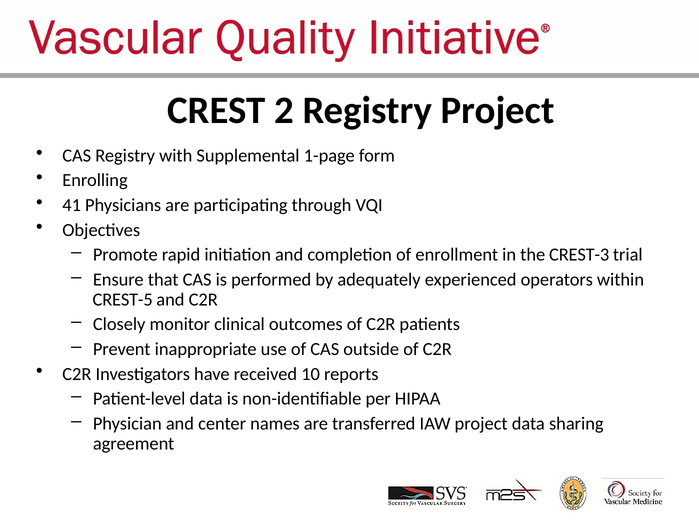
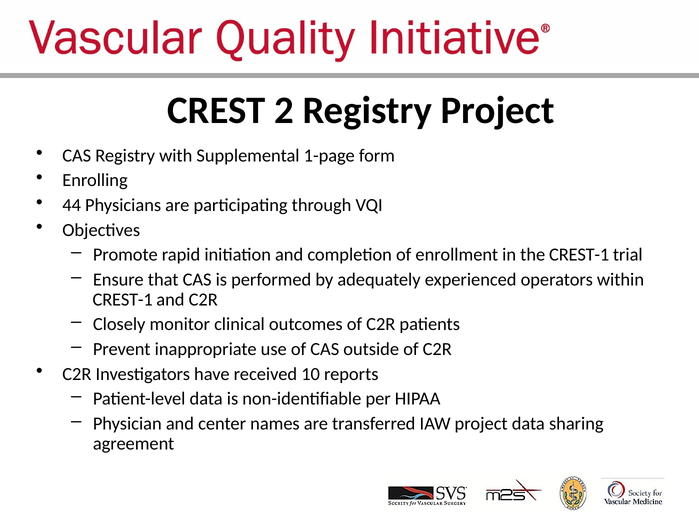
41: 41 -> 44
the CREST-3: CREST-3 -> CREST-1
CREST-5 at (123, 300): CREST-5 -> CREST-1
